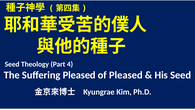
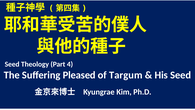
of Pleased: Pleased -> Targum
